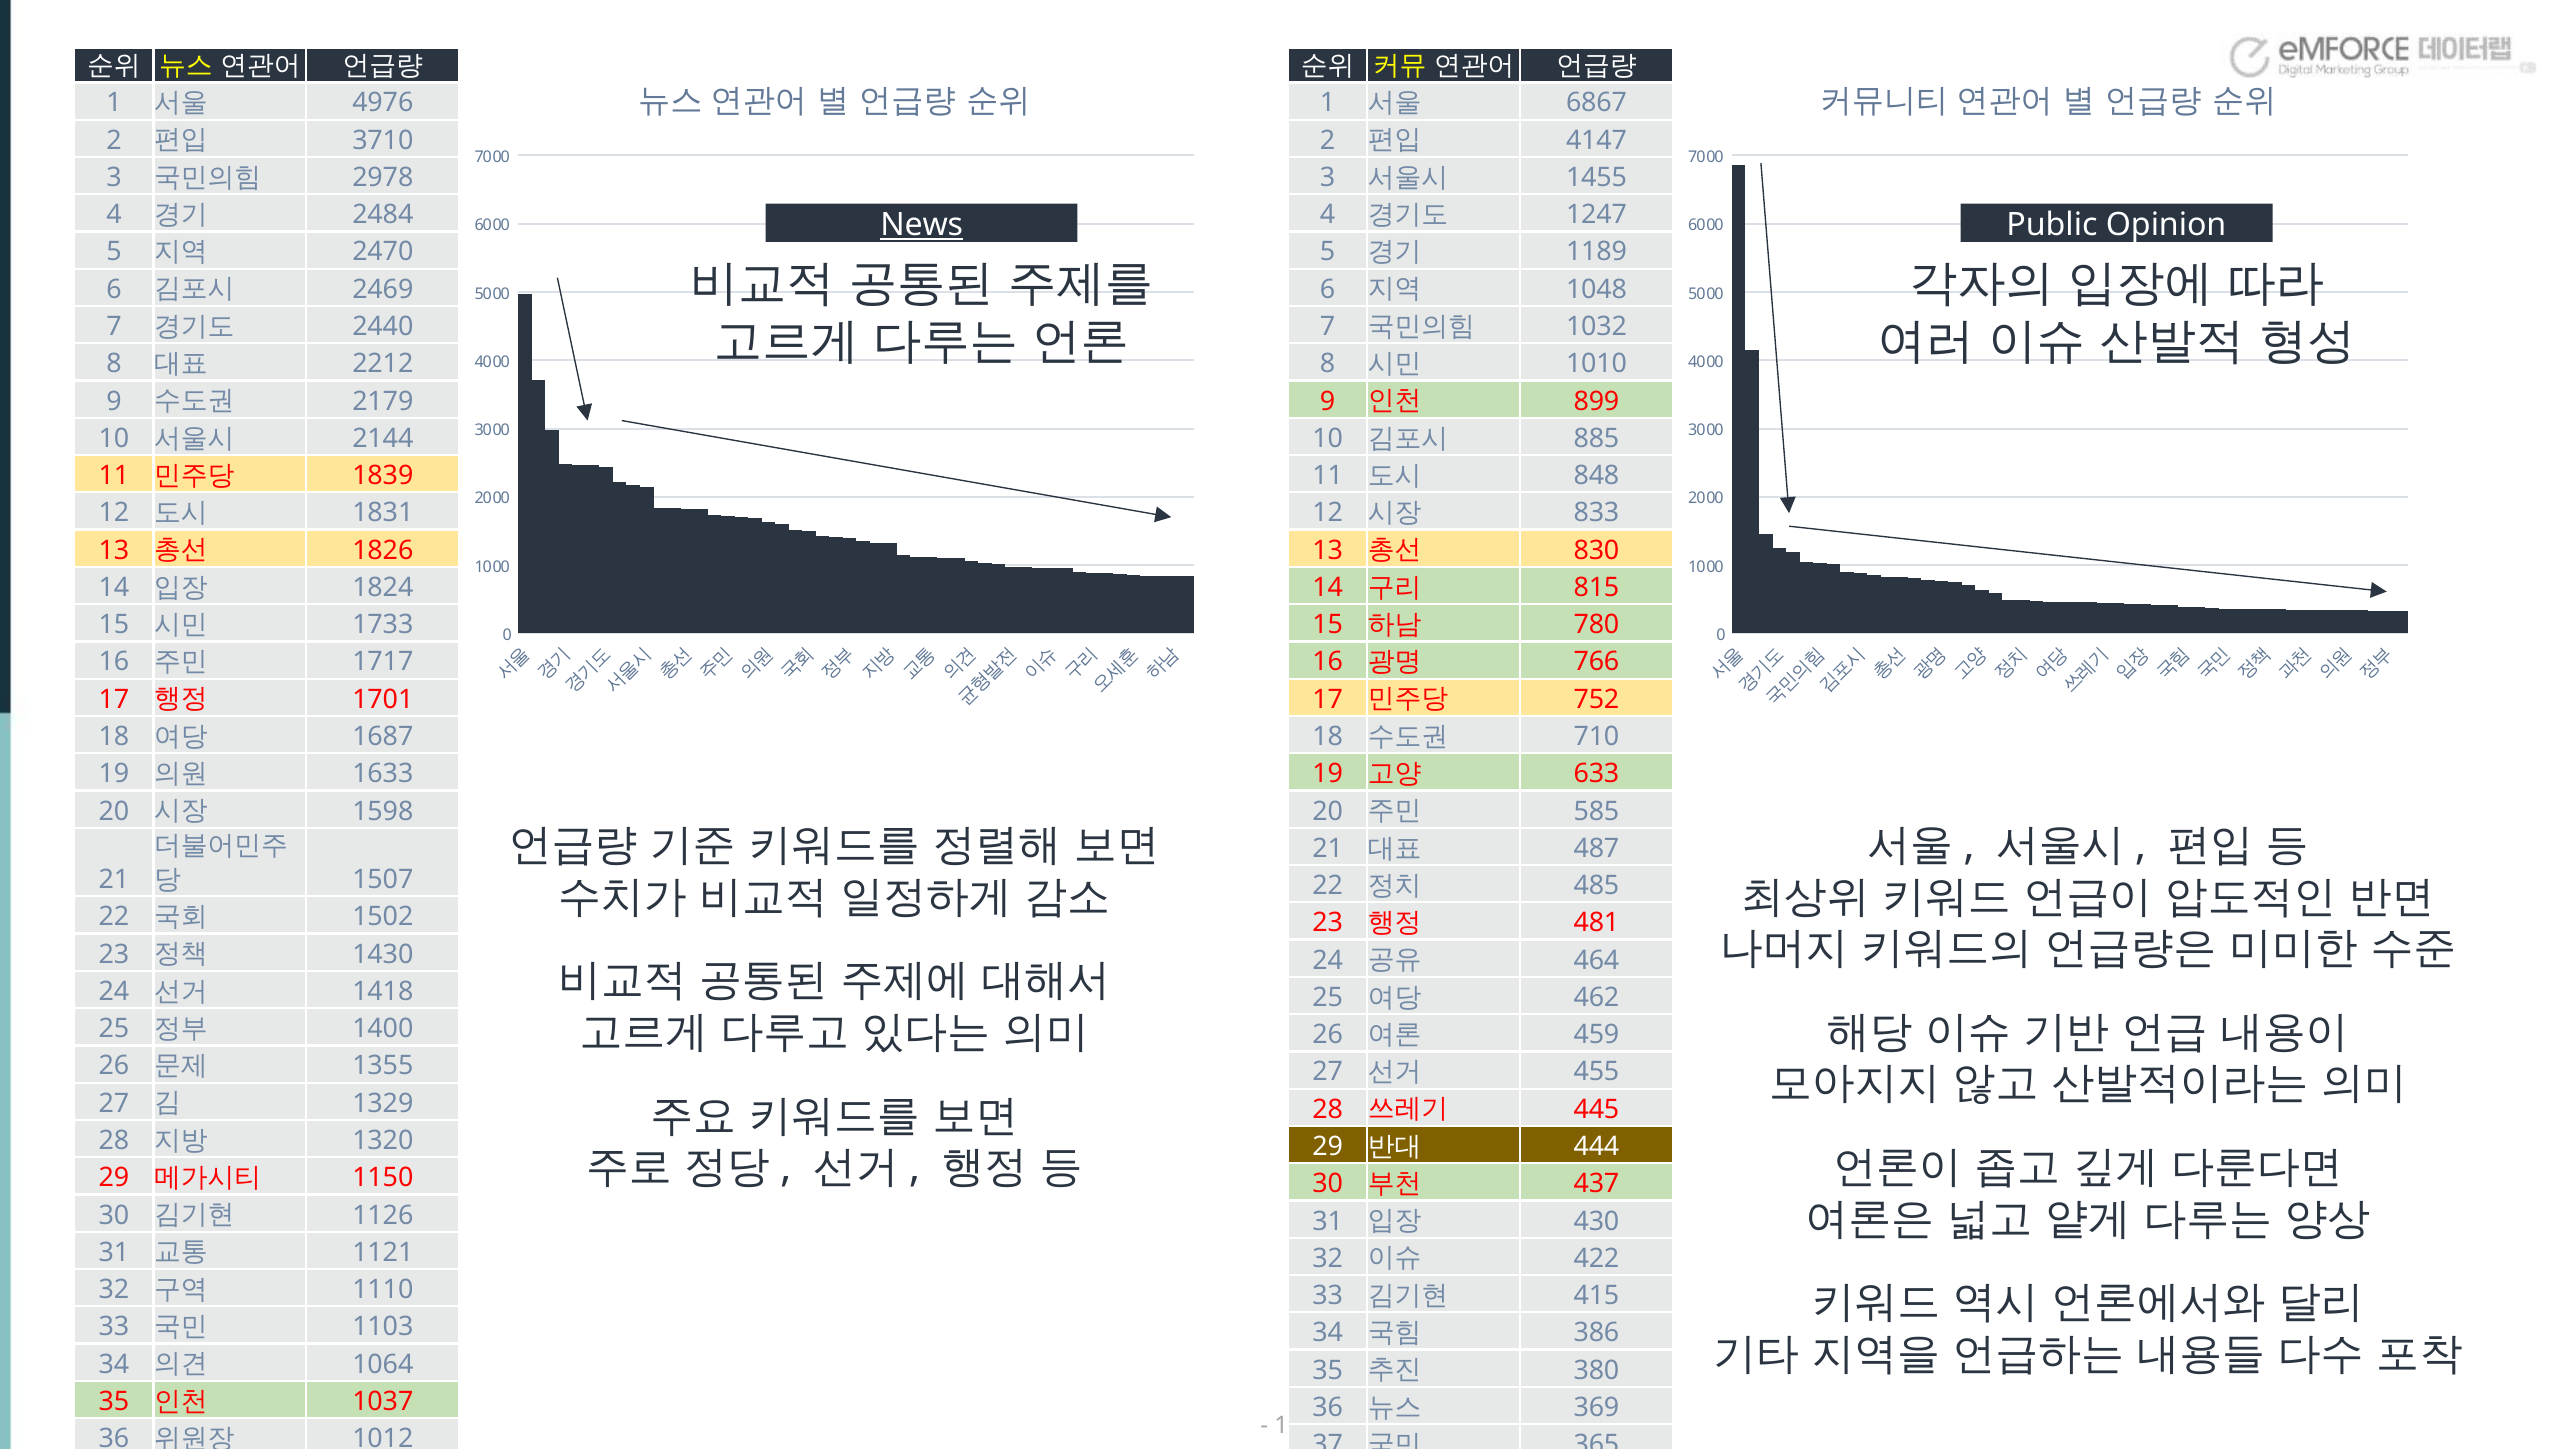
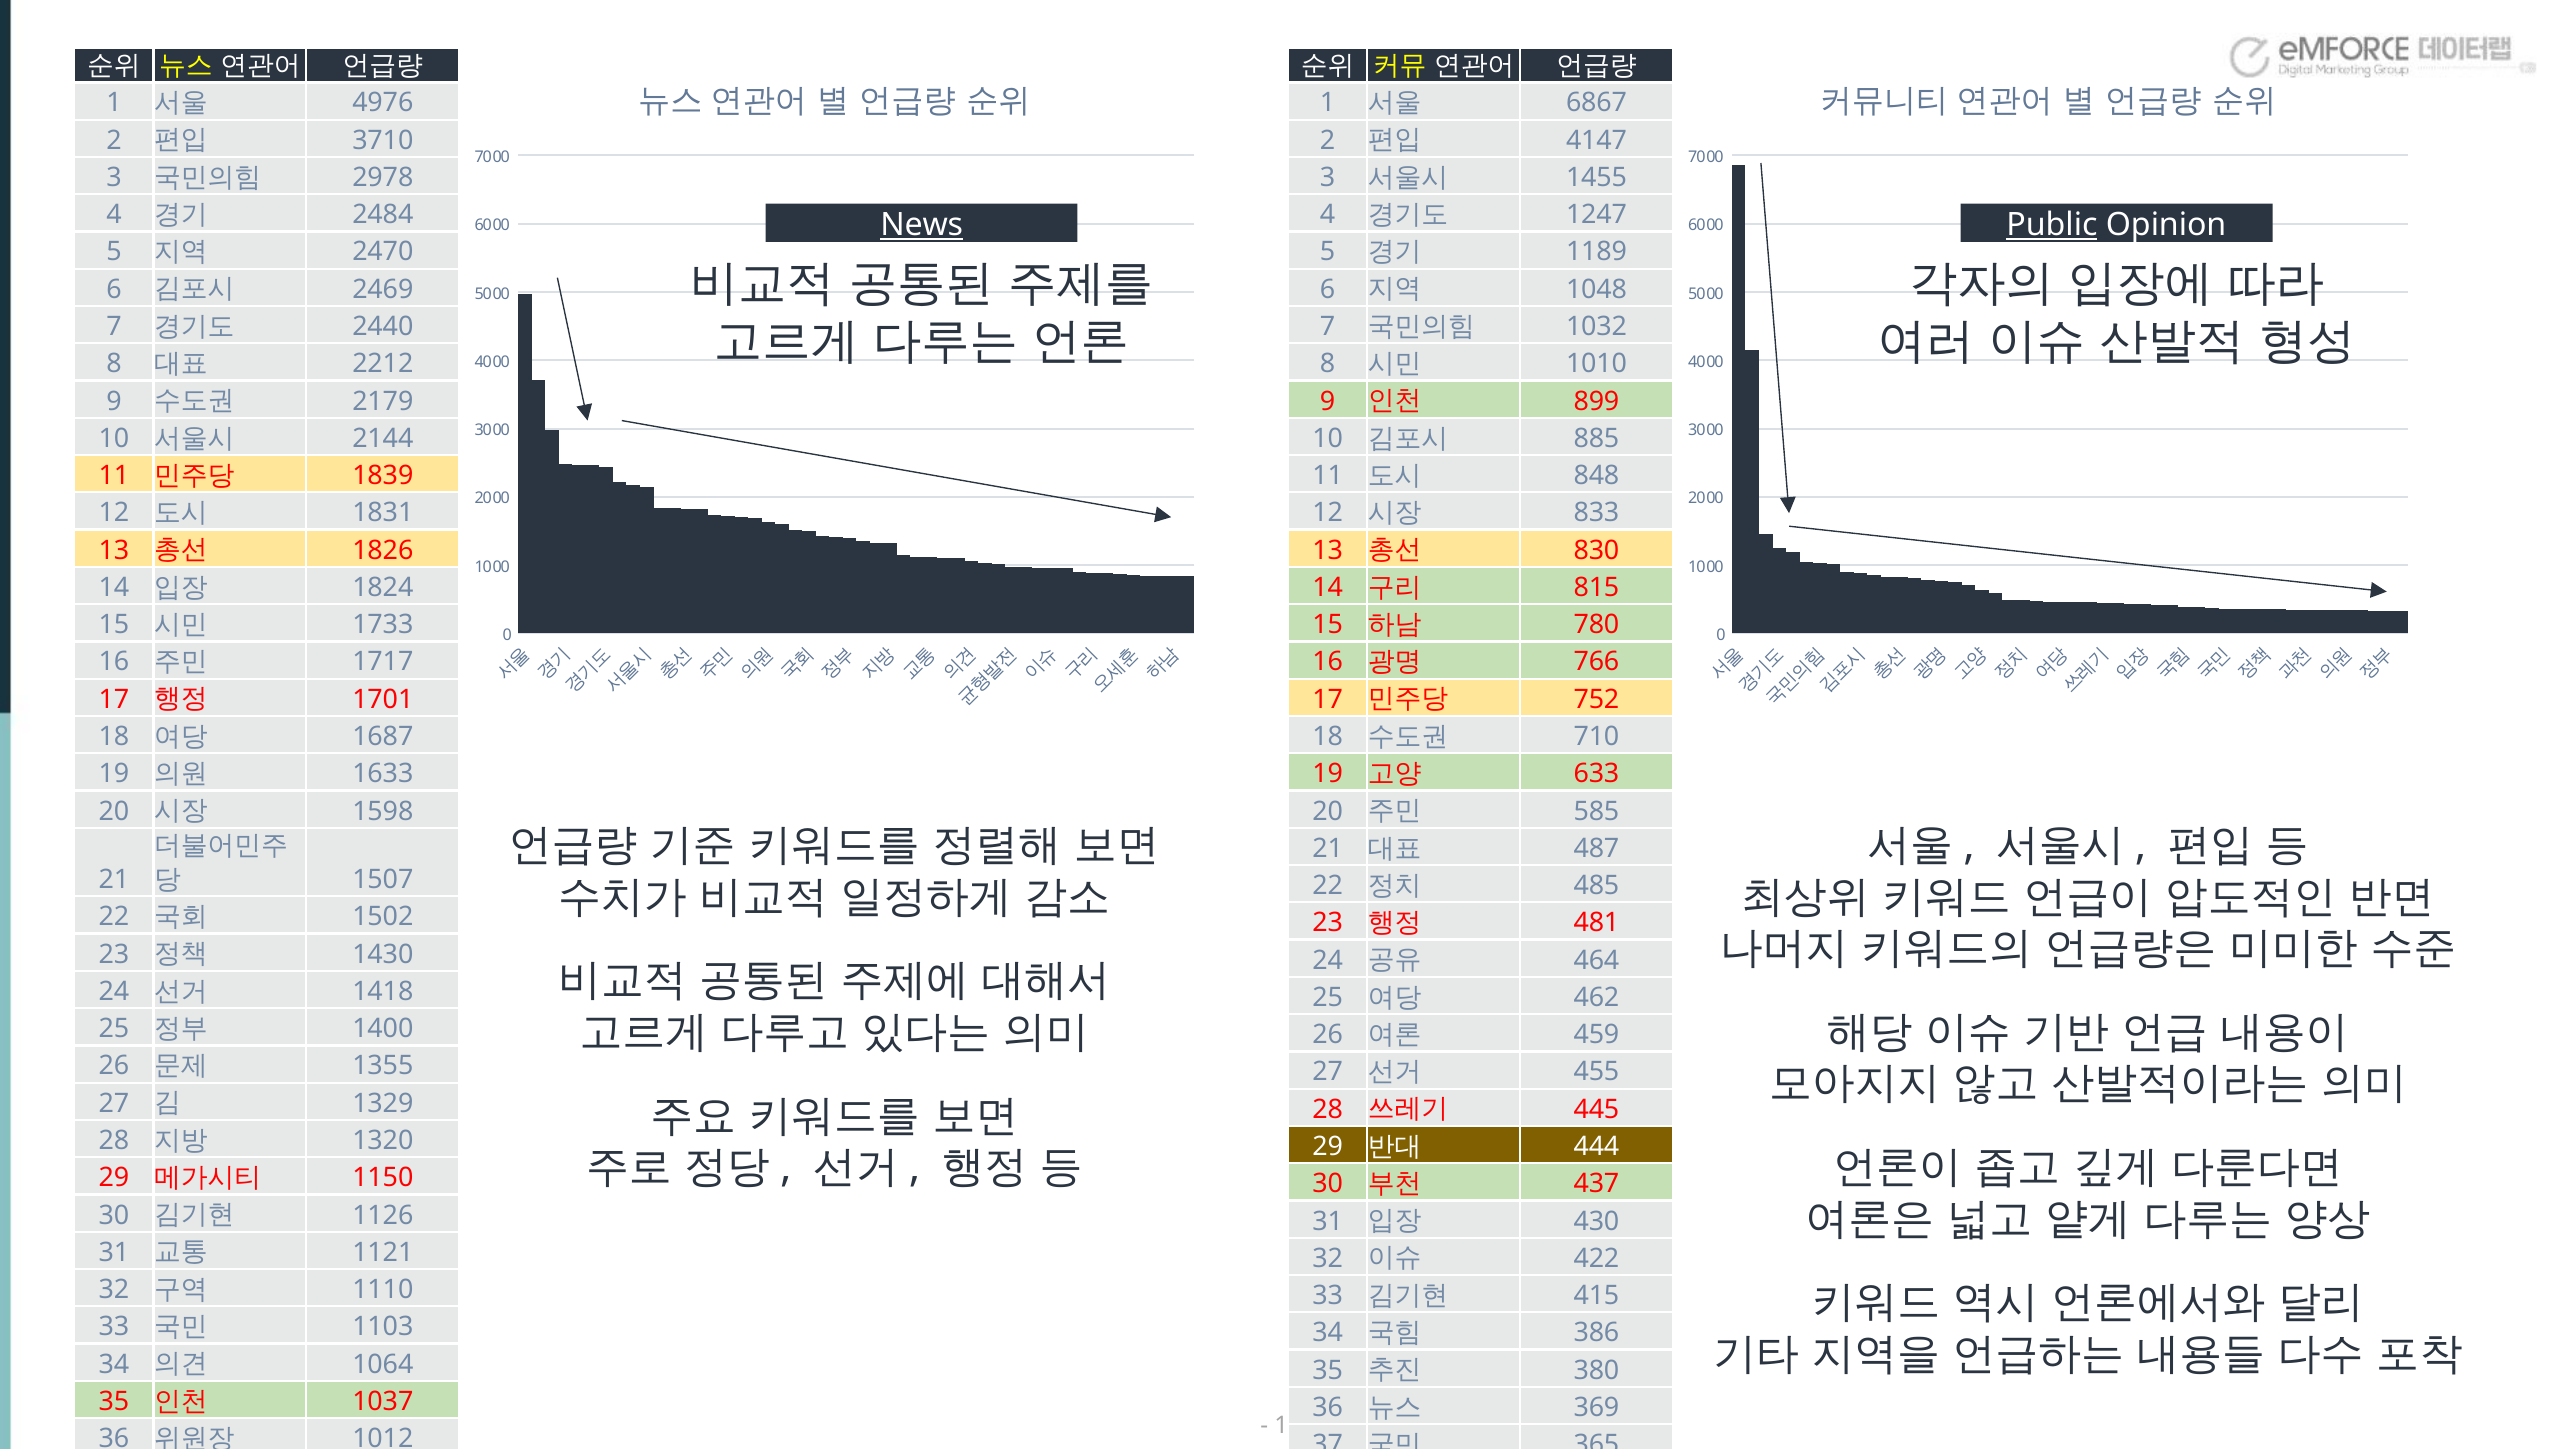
Public underline: none -> present
